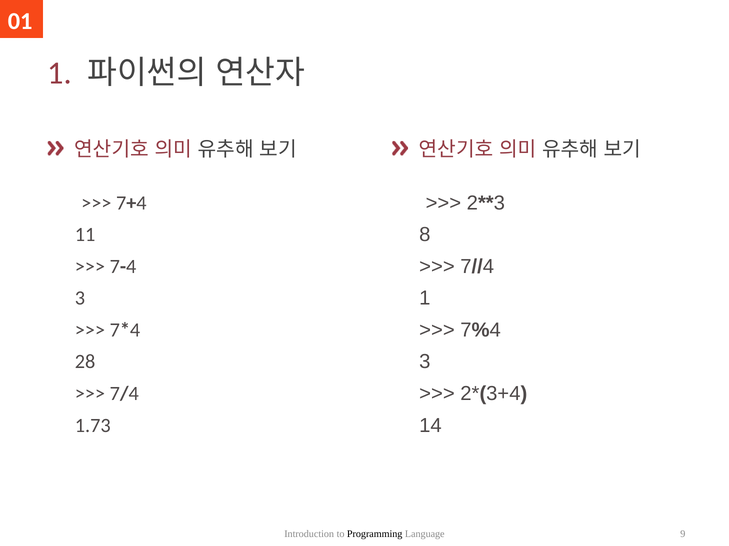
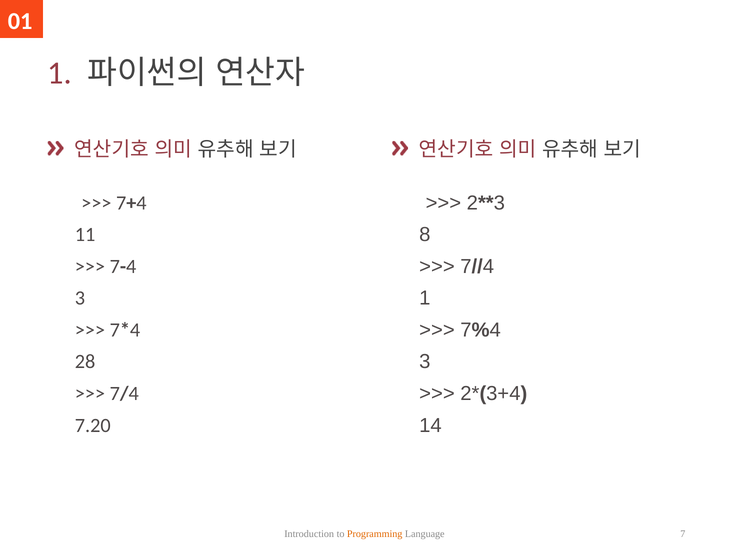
1.73: 1.73 -> 7.20
Programming colour: black -> orange
9: 9 -> 7
